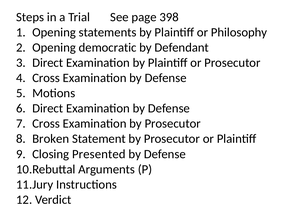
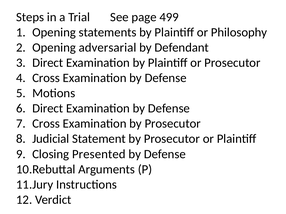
398: 398 -> 499
democratic: democratic -> adversarial
Broken: Broken -> Judicial
